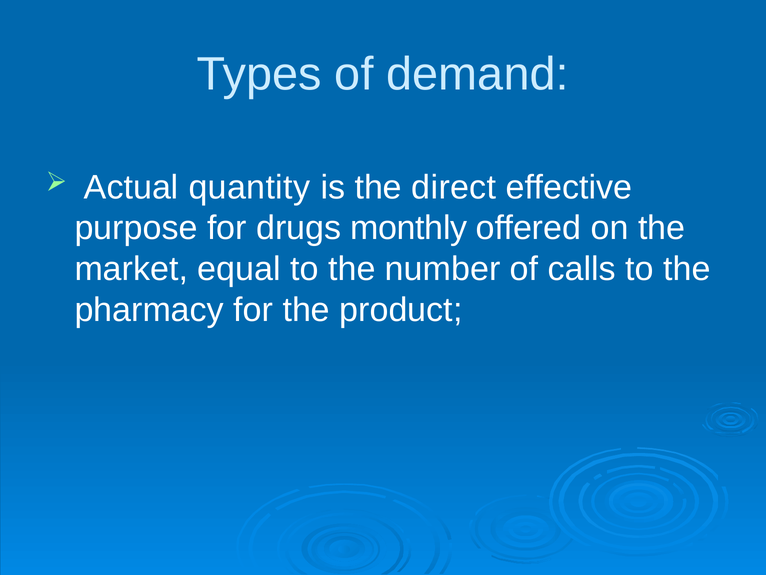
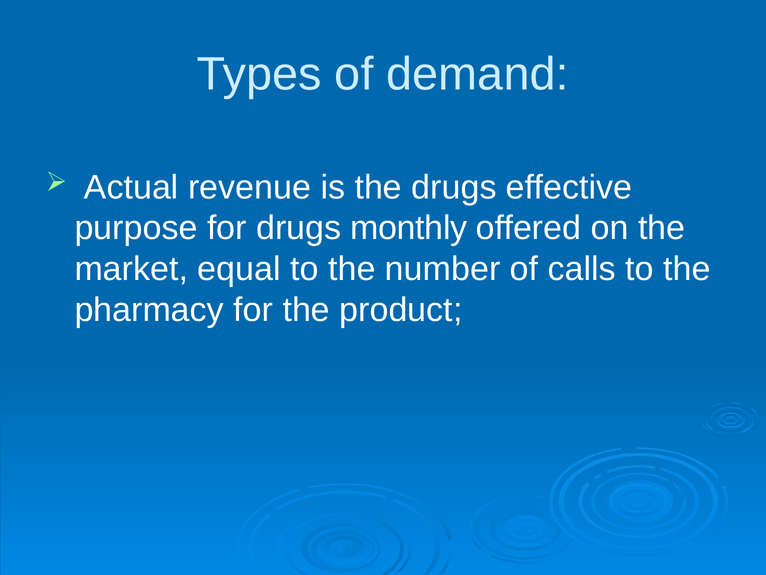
quantity: quantity -> revenue
the direct: direct -> drugs
